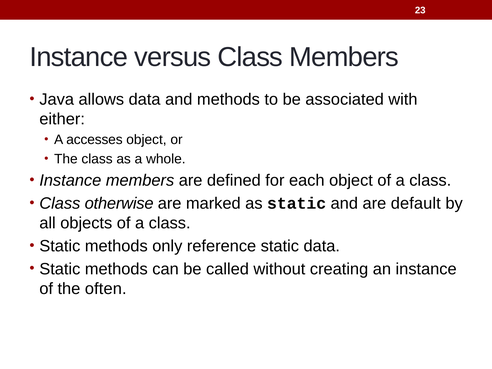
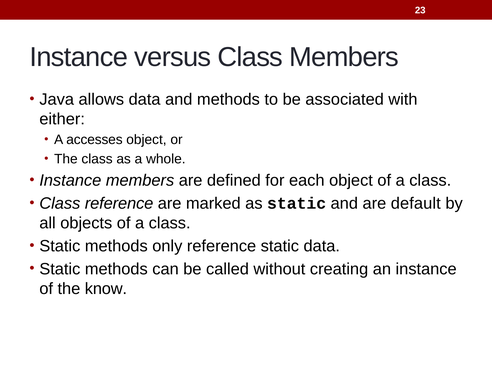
Class otherwise: otherwise -> reference
often: often -> know
